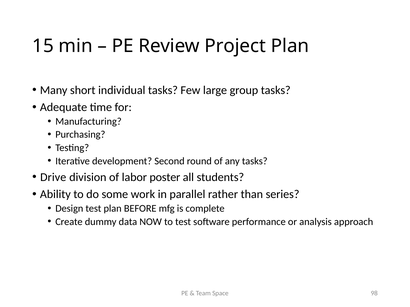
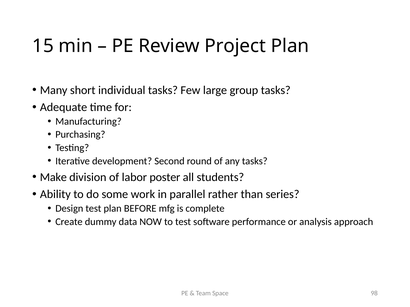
Drive: Drive -> Make
